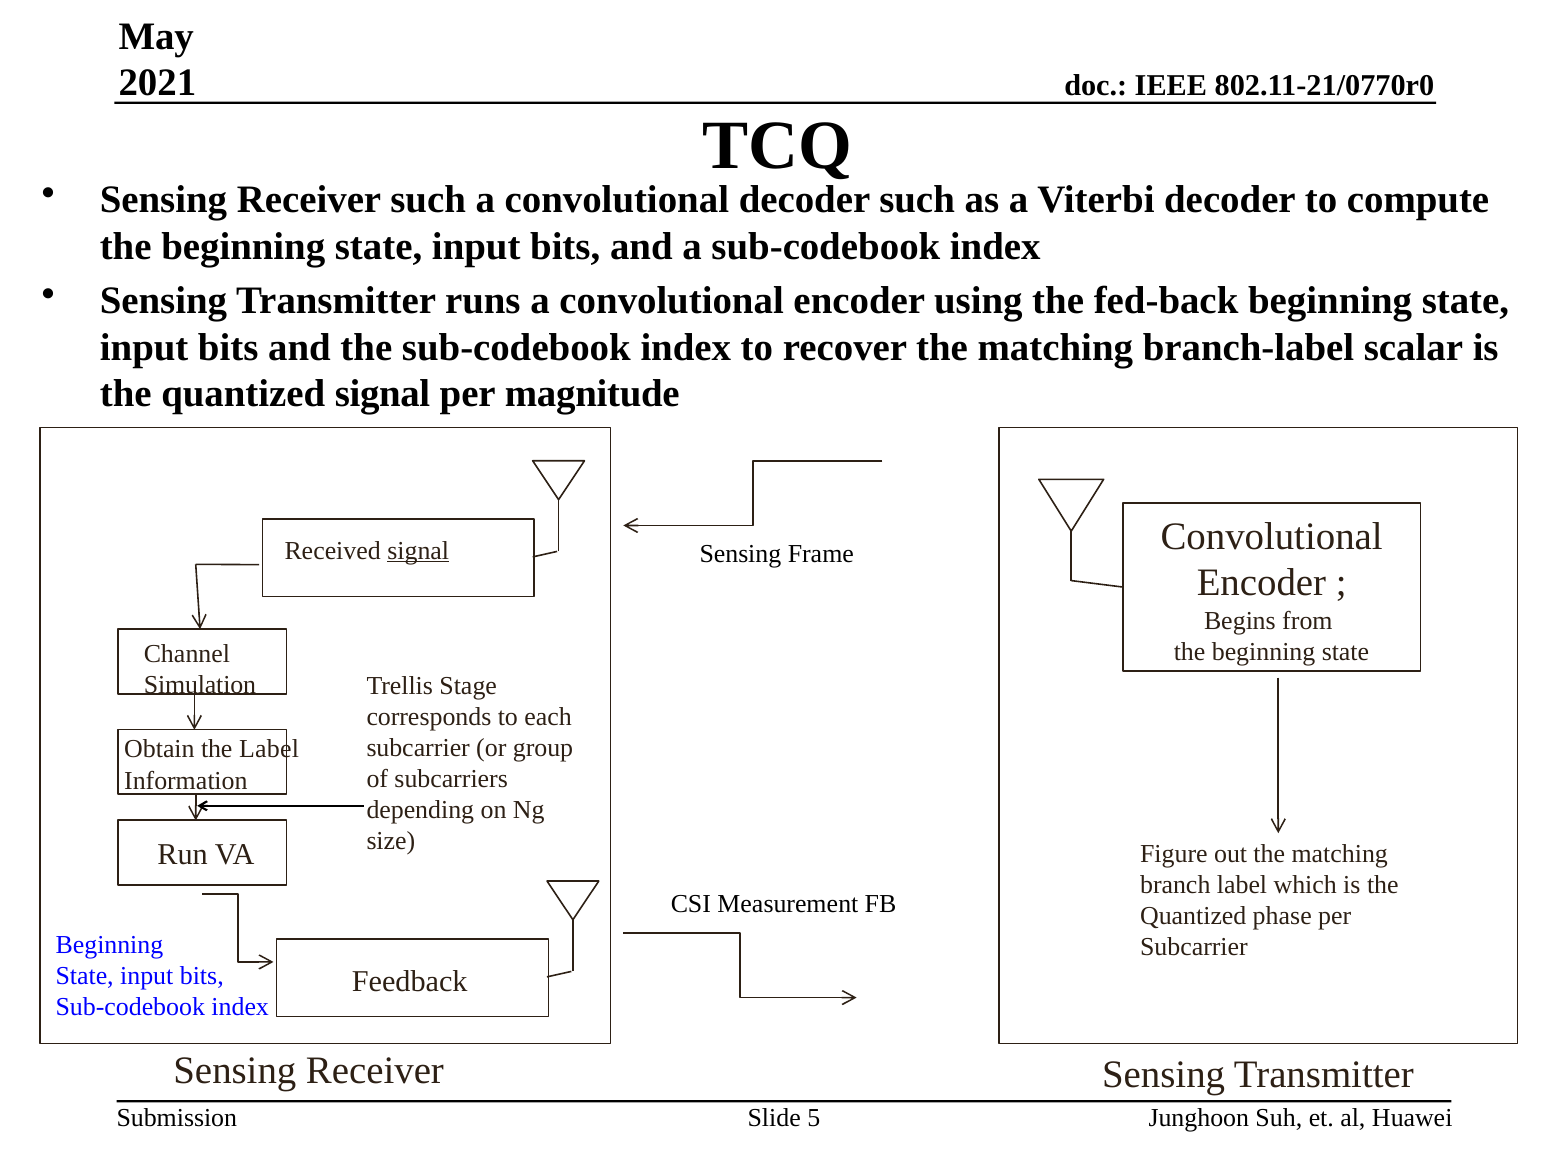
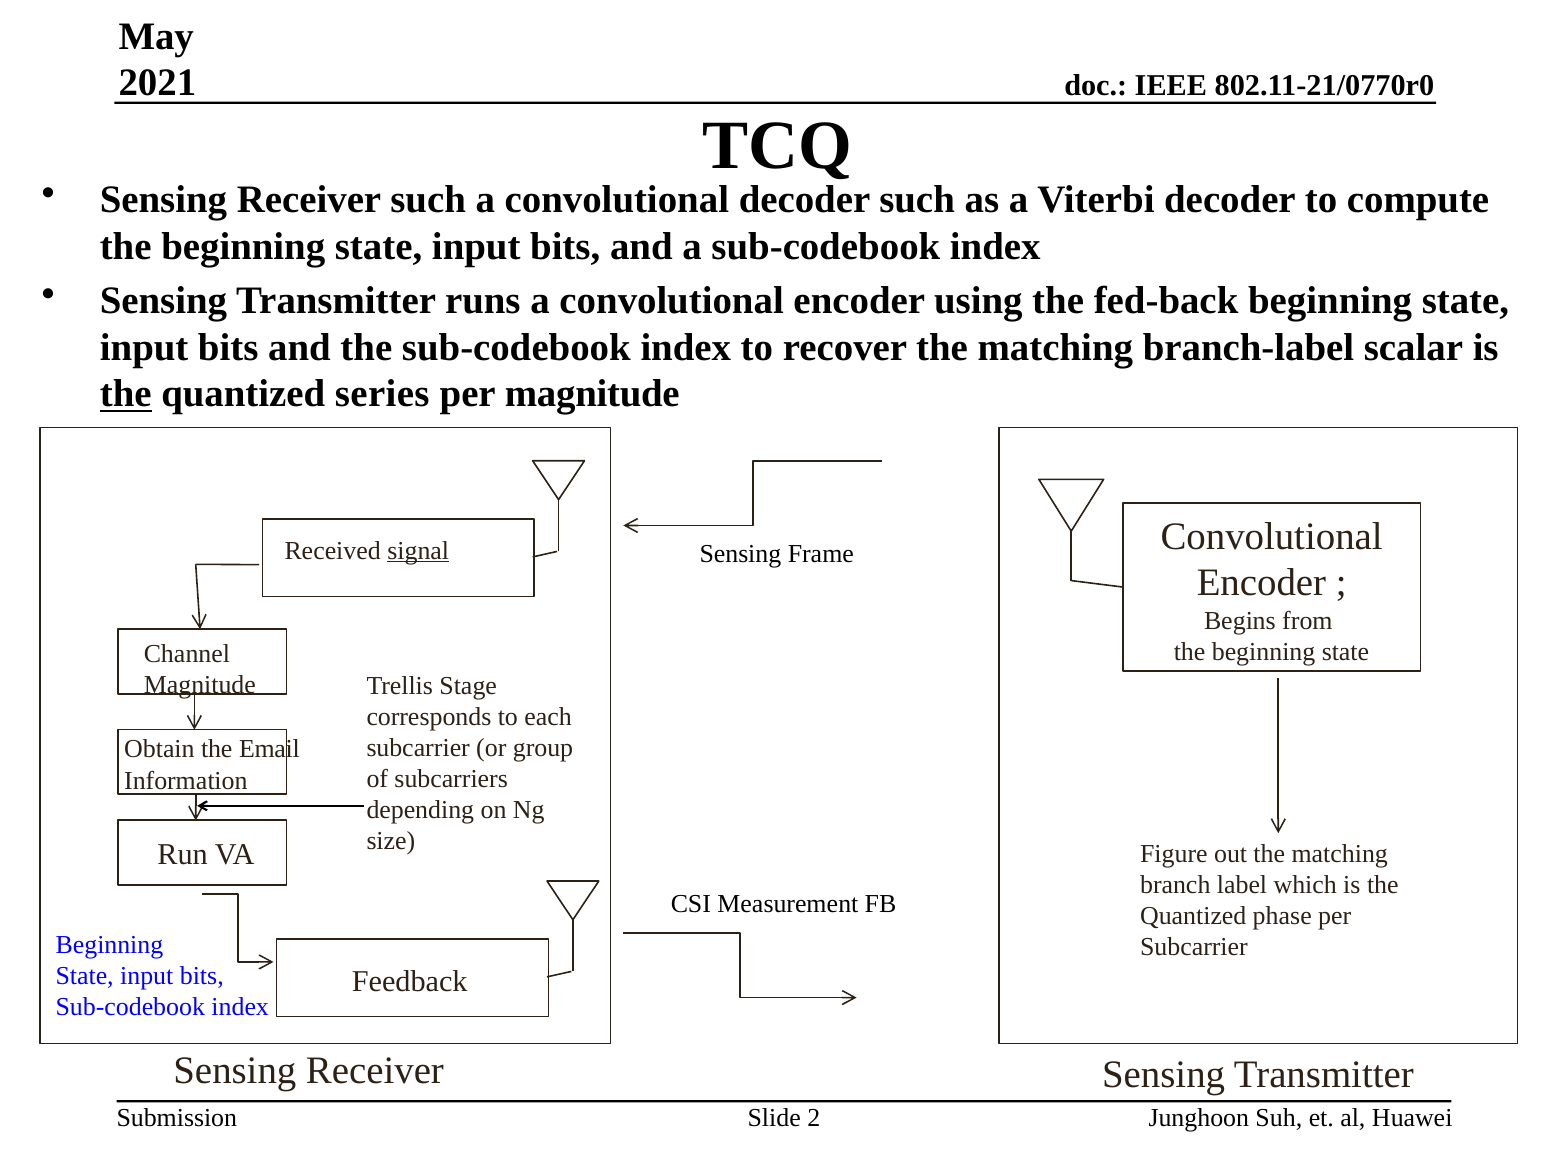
the at (126, 394) underline: none -> present
quantized signal: signal -> series
Simulation at (200, 685): Simulation -> Magnitude
the Label: Label -> Email
5: 5 -> 2
